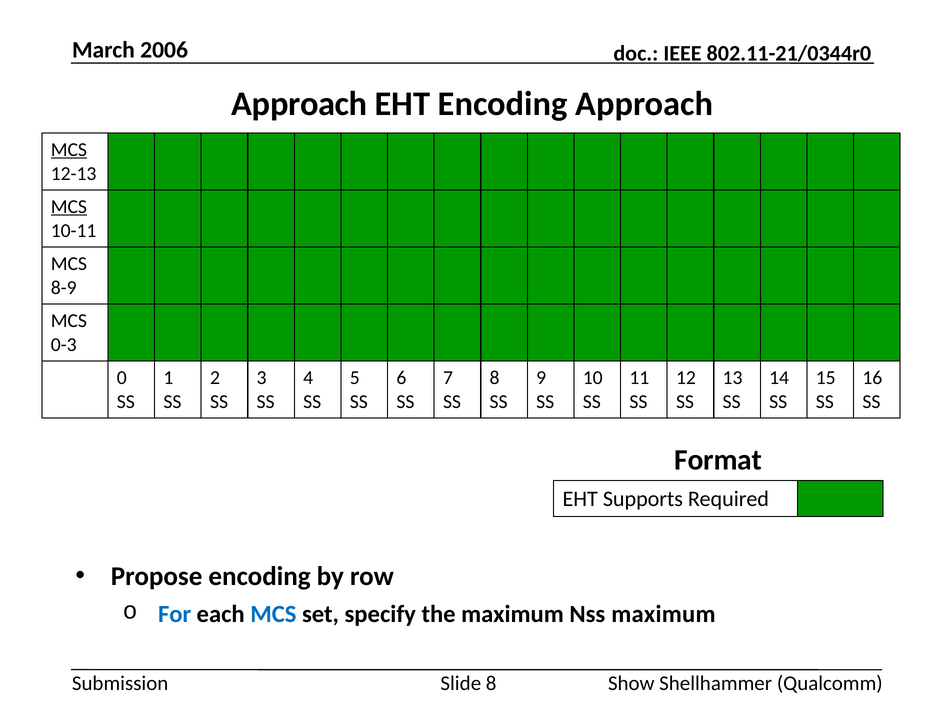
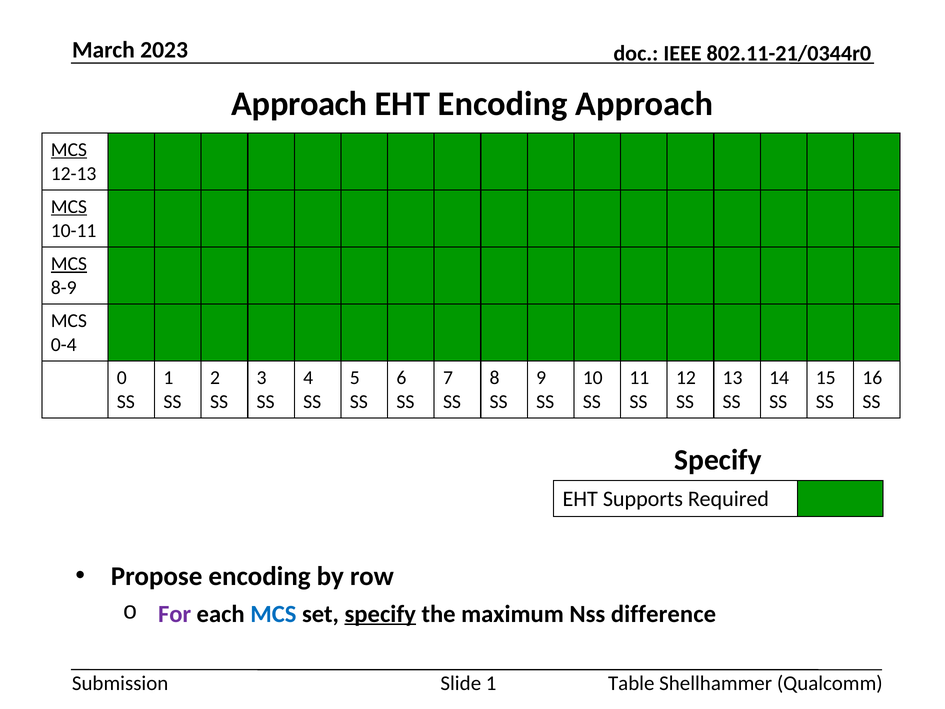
2006: 2006 -> 2023
MCS at (69, 264) underline: none -> present
0-3: 0-3 -> 0-4
Format at (718, 460): Format -> Specify
For colour: blue -> purple
specify at (380, 614) underline: none -> present
Nss maximum: maximum -> difference
Slide 8: 8 -> 1
Show: Show -> Table
